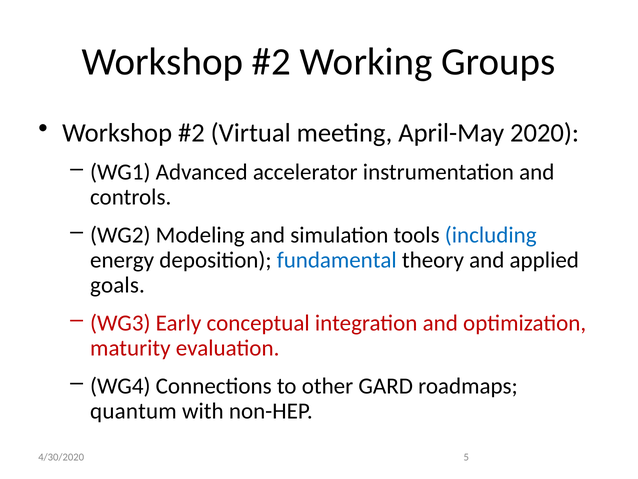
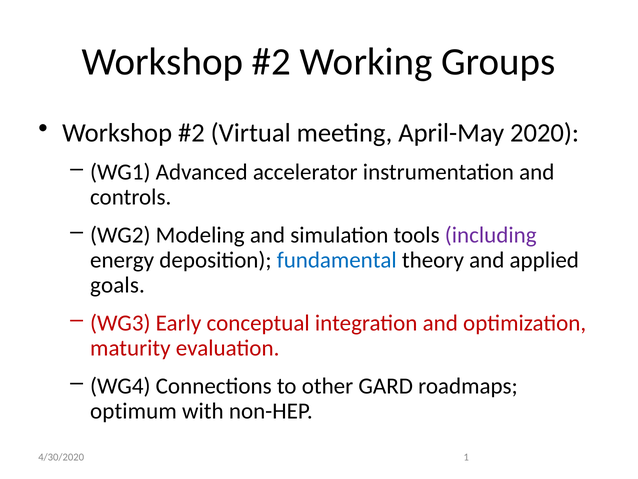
including colour: blue -> purple
quantum: quantum -> optimum
5: 5 -> 1
